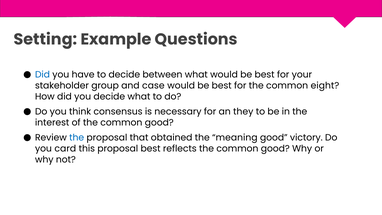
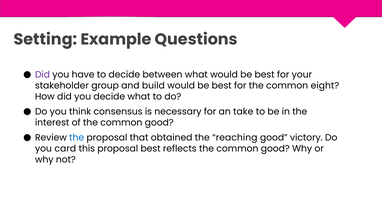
Did at (42, 75) colour: blue -> purple
case: case -> build
they: they -> take
meaning: meaning -> reaching
